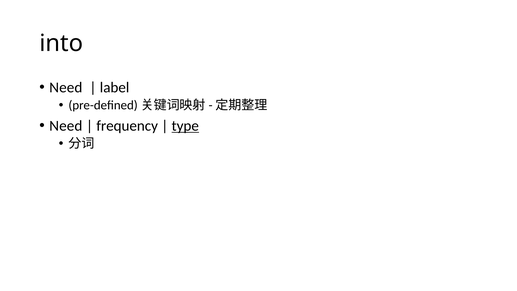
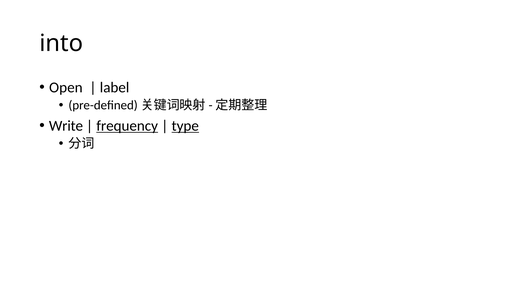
Need at (66, 87): Need -> Open
Need at (66, 126): Need -> Write
frequency underline: none -> present
